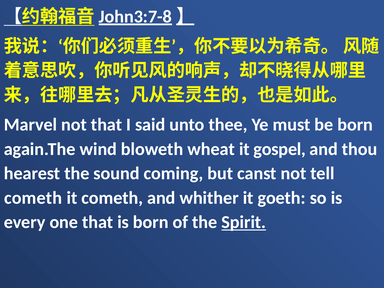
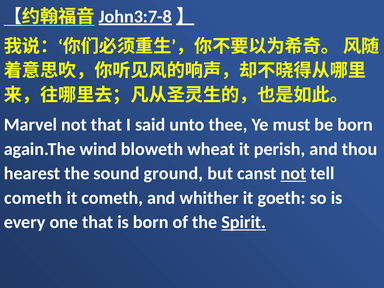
gospel: gospel -> perish
coming: coming -> ground
not at (293, 173) underline: none -> present
